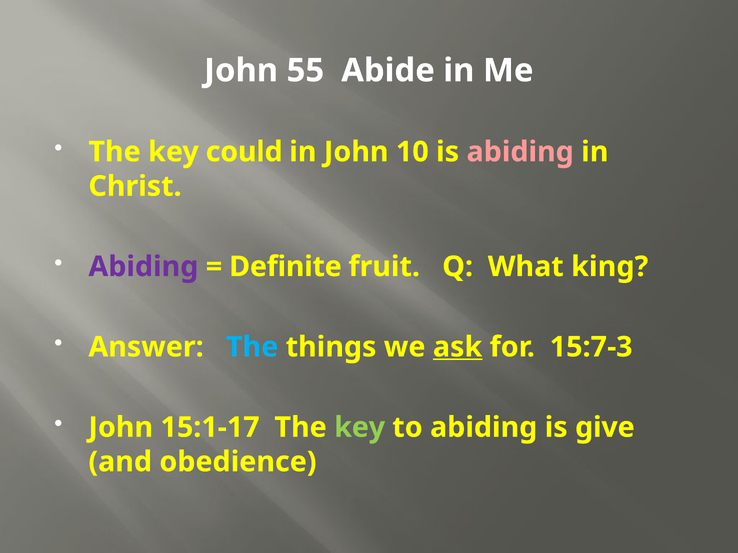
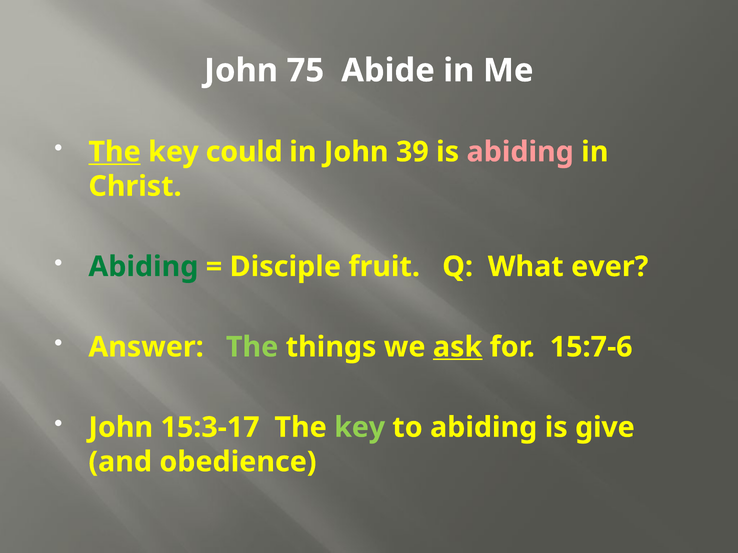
55: 55 -> 75
The at (115, 152) underline: none -> present
10: 10 -> 39
Abiding at (143, 267) colour: purple -> green
Definite: Definite -> Disciple
king: king -> ever
The at (252, 347) colour: light blue -> light green
15:7-3: 15:7-3 -> 15:7-6
15:1-17: 15:1-17 -> 15:3-17
